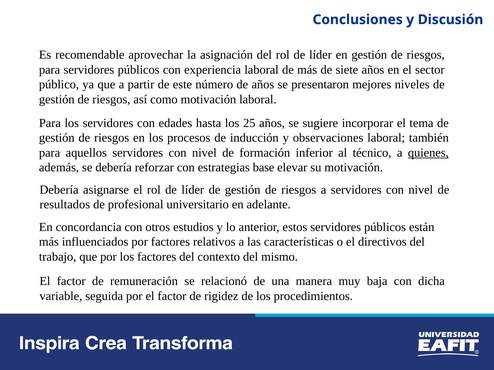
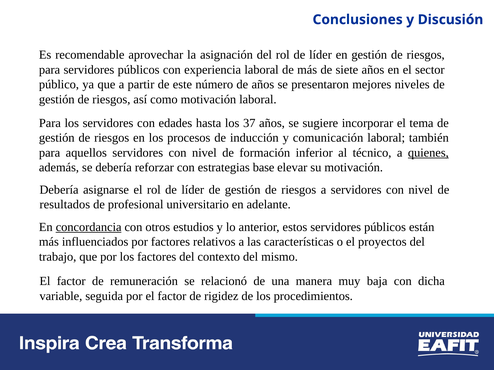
25: 25 -> 37
observaciones: observaciones -> comunicación
concordancia underline: none -> present
directivos: directivos -> proyectos
